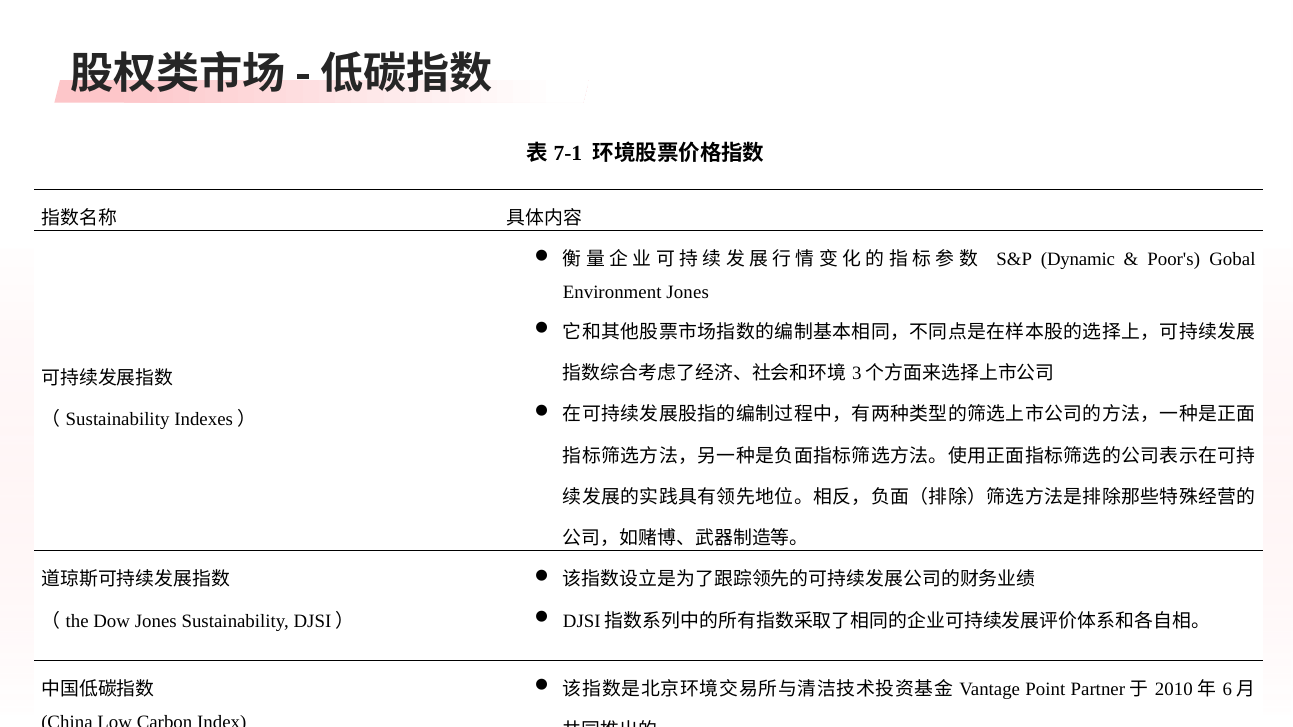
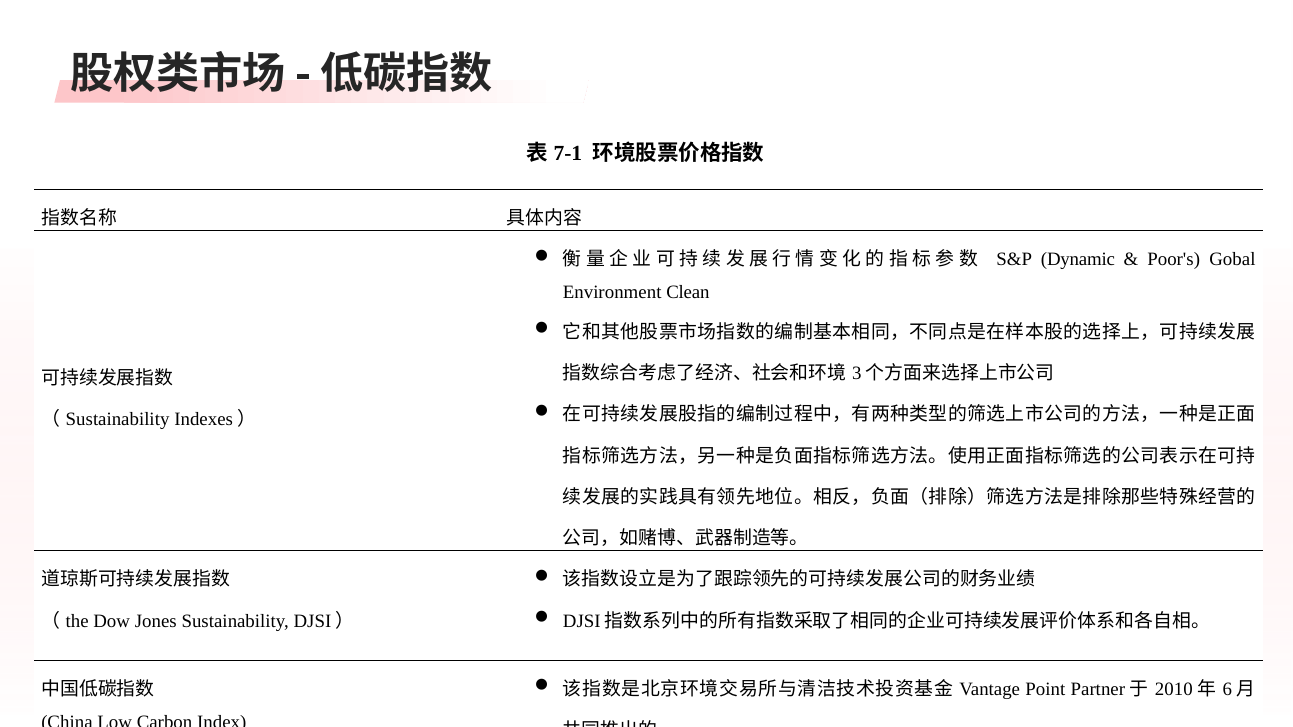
Environment Jones: Jones -> Clean
